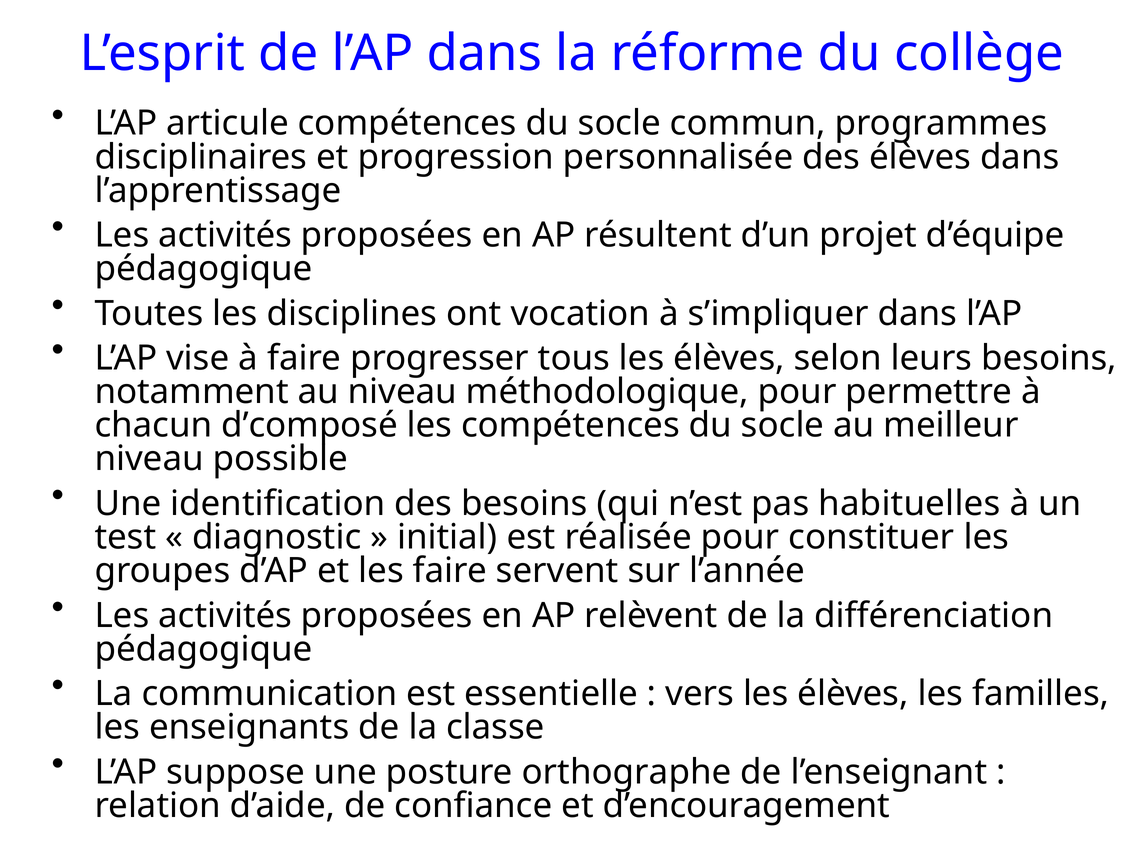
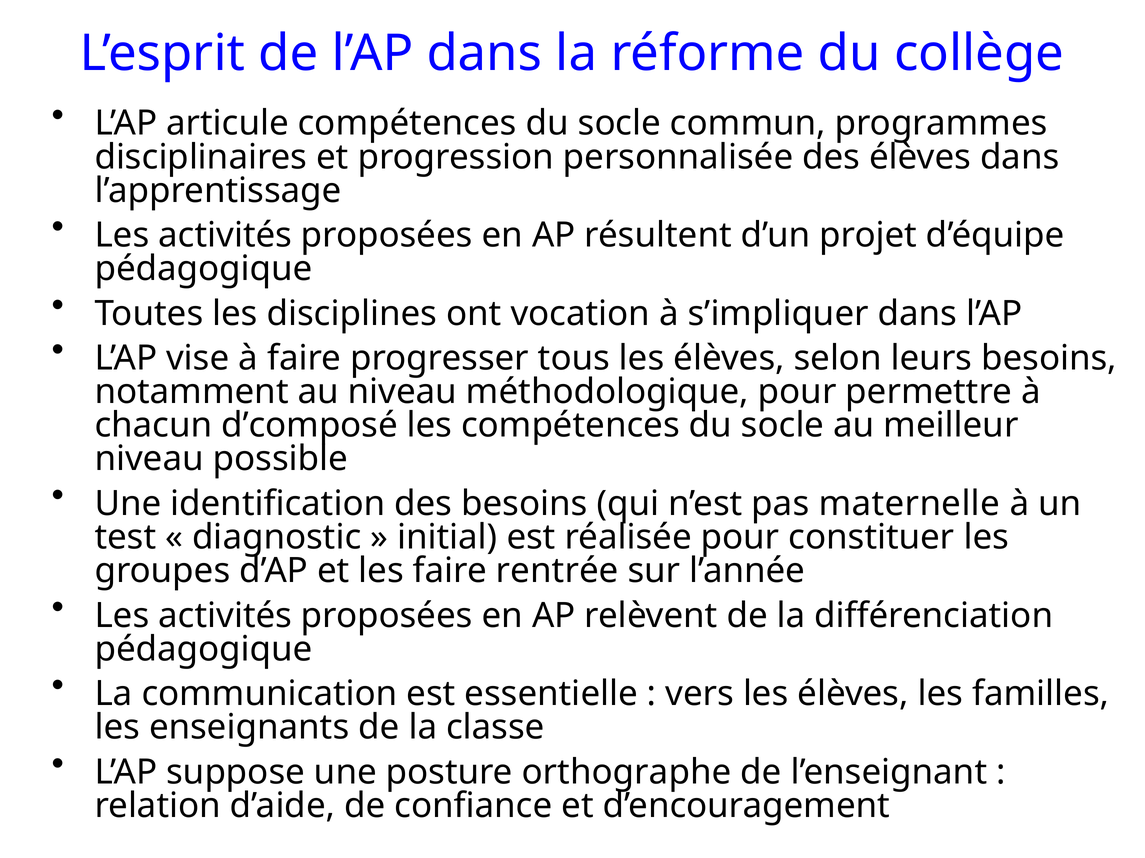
habituelles: habituelles -> maternelle
servent: servent -> rentrée
